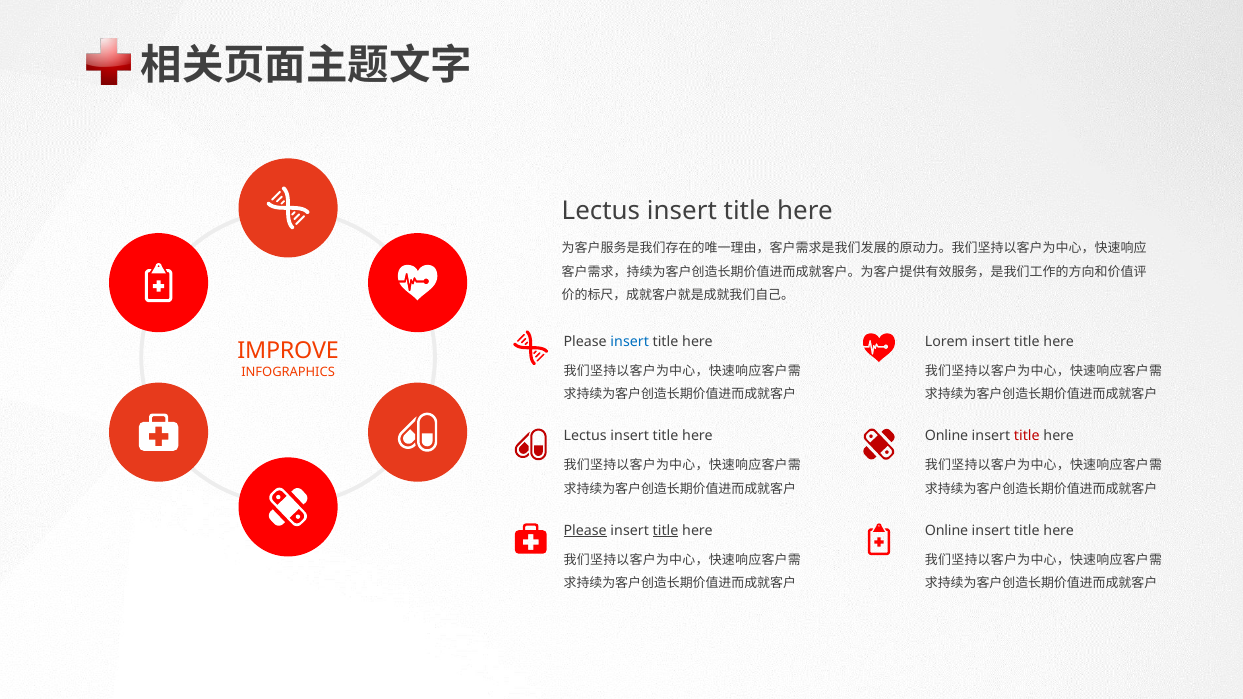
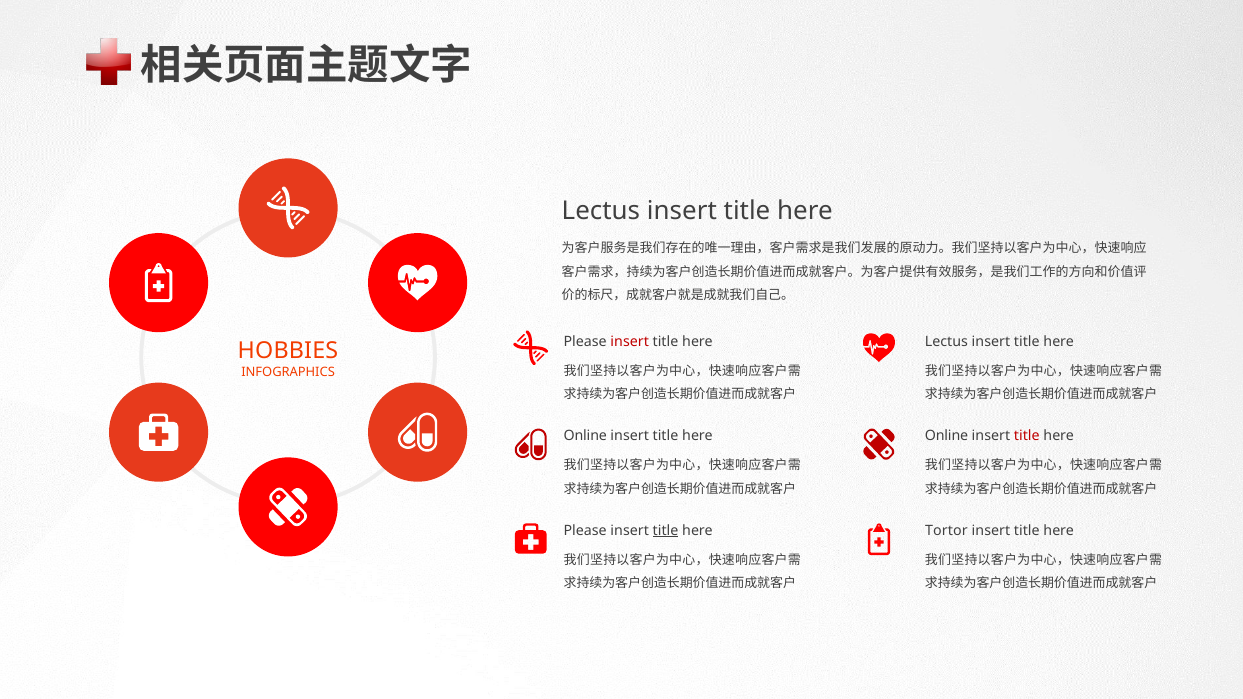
insert at (630, 342) colour: blue -> red
Lorem at (946, 342): Lorem -> Lectus
IMPROVE: IMPROVE -> HOBBIES
Lectus at (585, 436): Lectus -> Online
Please at (585, 531) underline: present -> none
Online at (947, 531): Online -> Tortor
